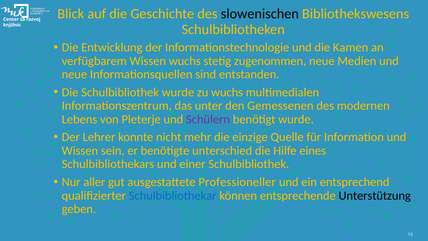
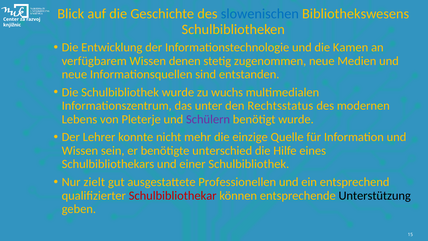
slowenischen colour: black -> blue
Wissen wuchs: wuchs -> denen
Gemessenen: Gemessenen -> Rechtsstatus
aller: aller -> zielt
Professioneller: Professioneller -> Professionellen
Schulbibliothekar colour: blue -> red
